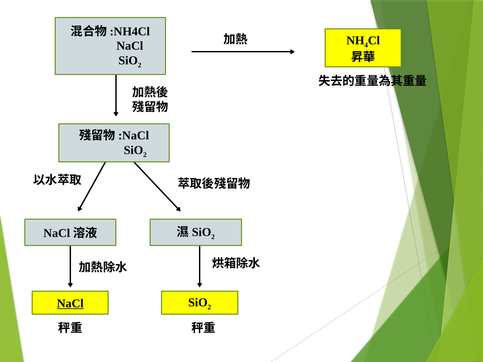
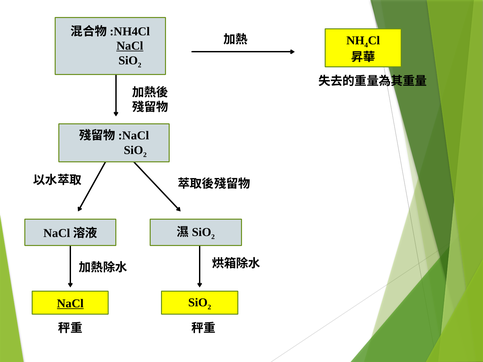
NaCl at (130, 46) underline: none -> present
